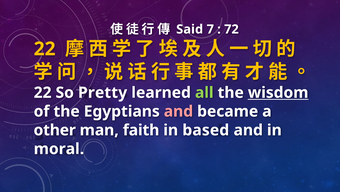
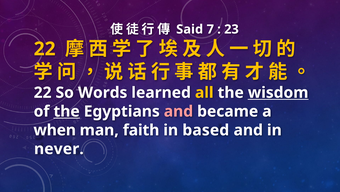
72: 72 -> 23
Pretty: Pretty -> Words
all colour: light green -> yellow
the at (67, 111) underline: none -> present
other: other -> when
moral: moral -> never
